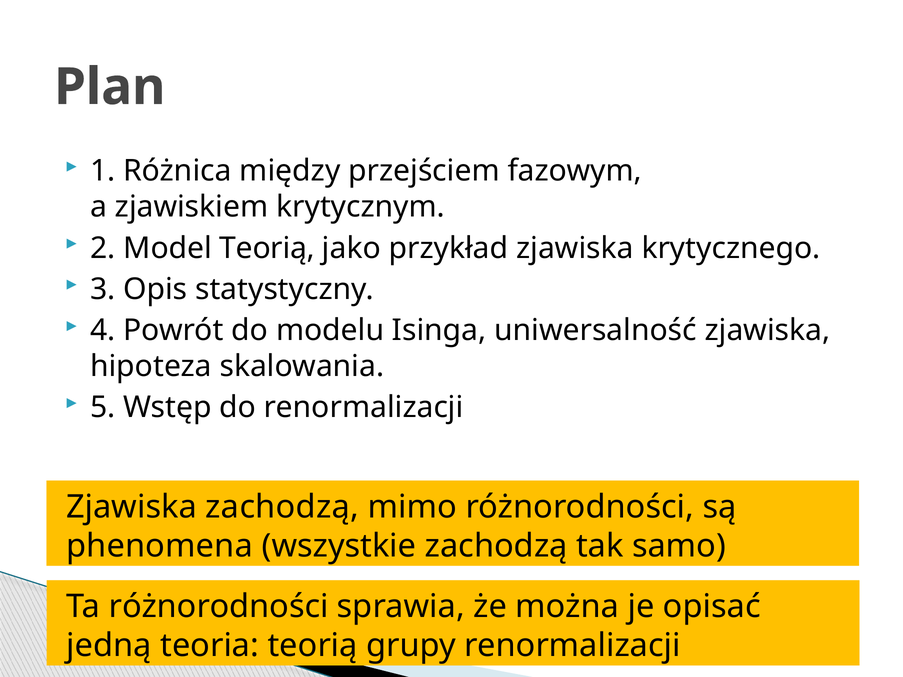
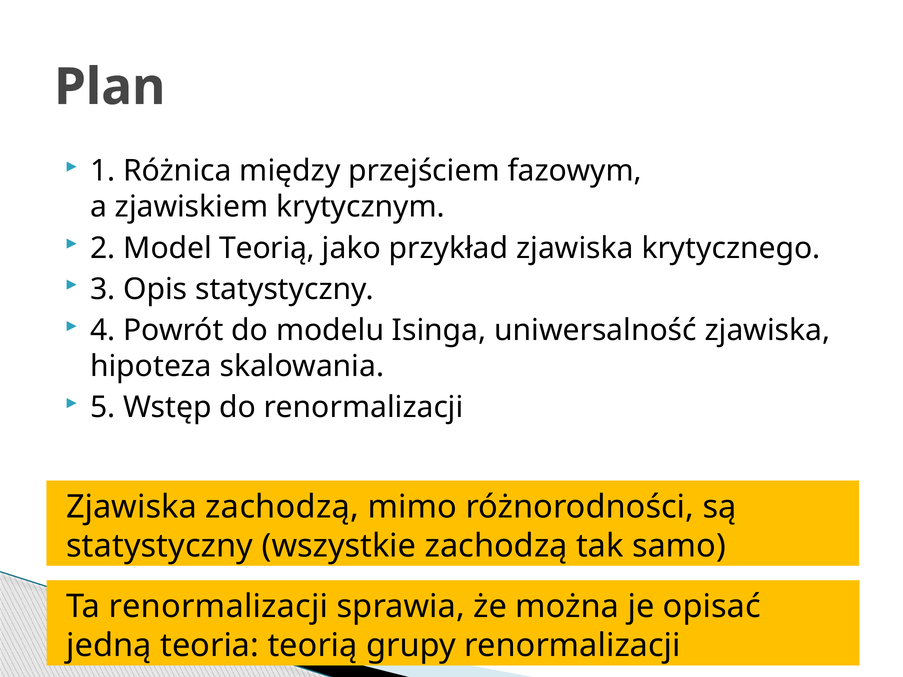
phenomena at (160, 546): phenomena -> statystyczny
Ta różnorodności: różnorodności -> renormalizacji
